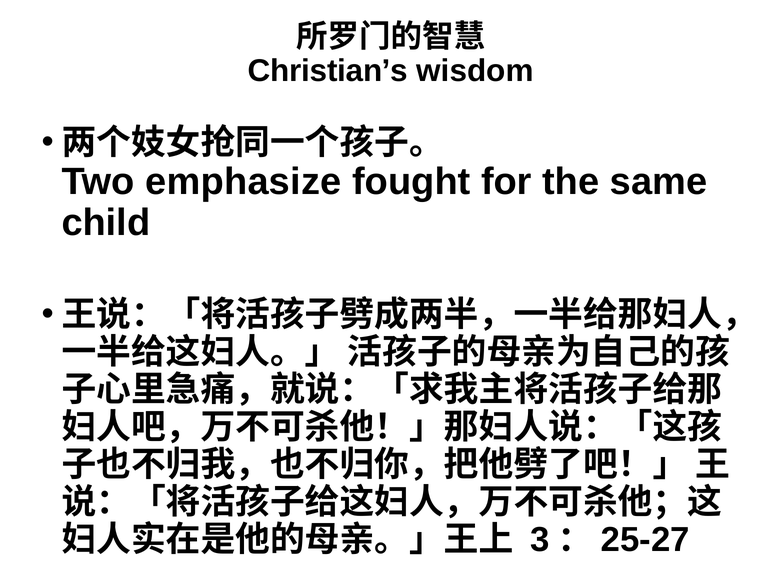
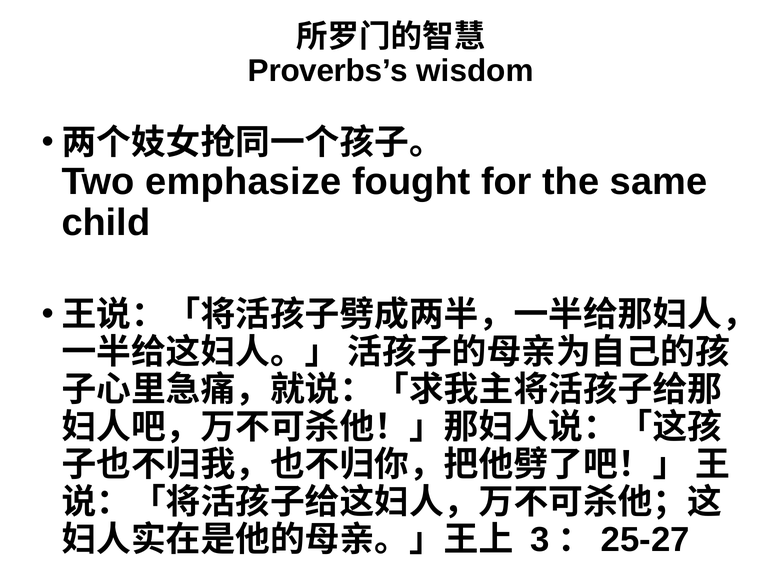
Christian’s: Christian’s -> Proverbs’s
